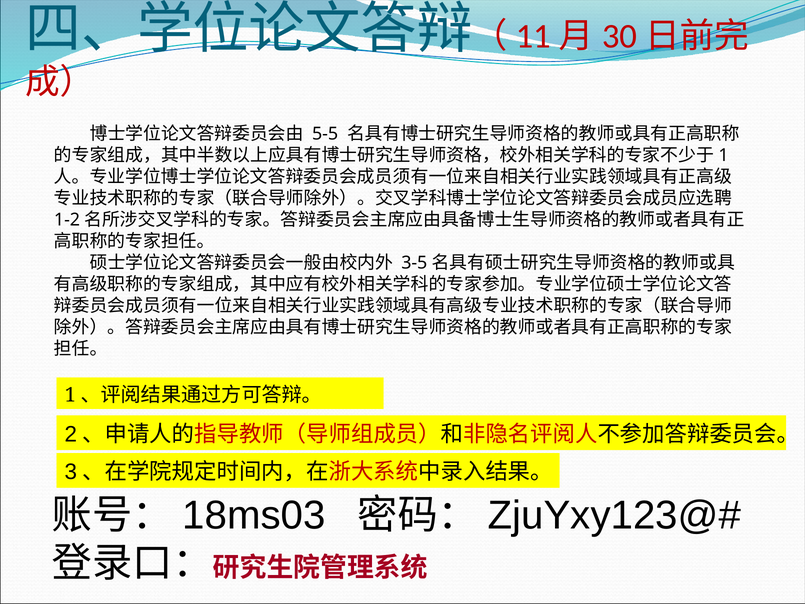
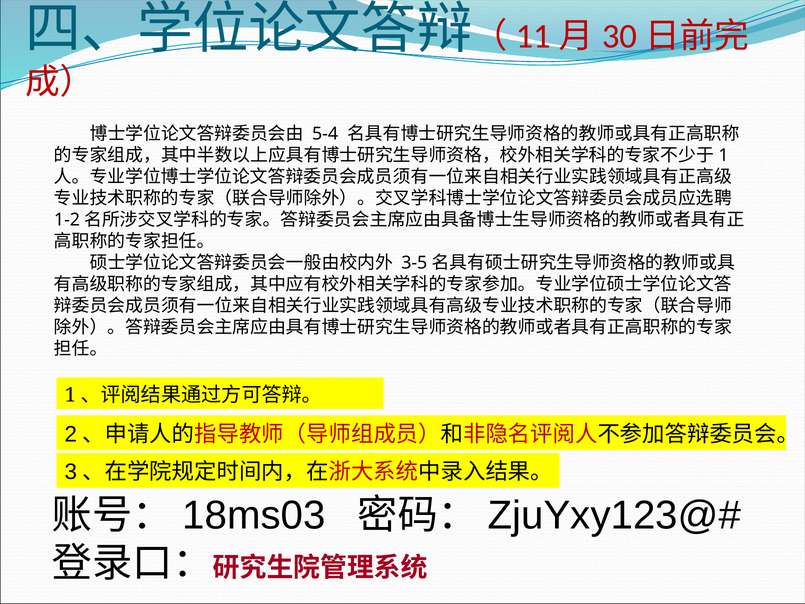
5-5: 5-5 -> 5-4
